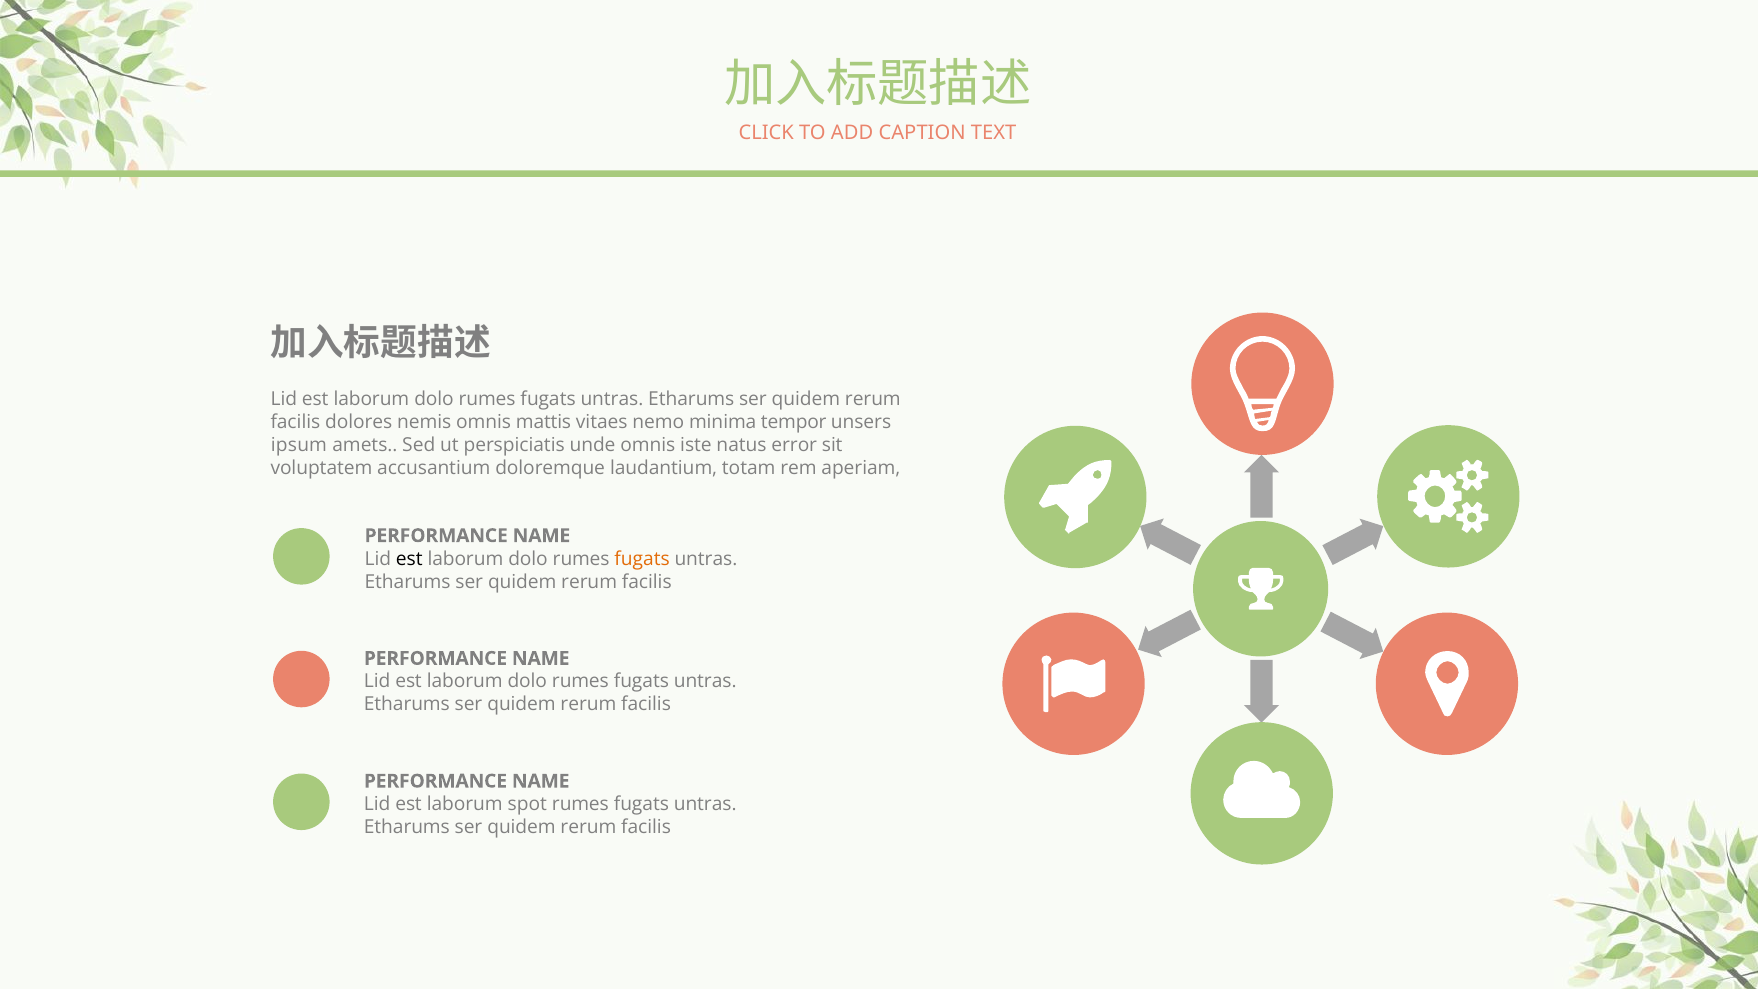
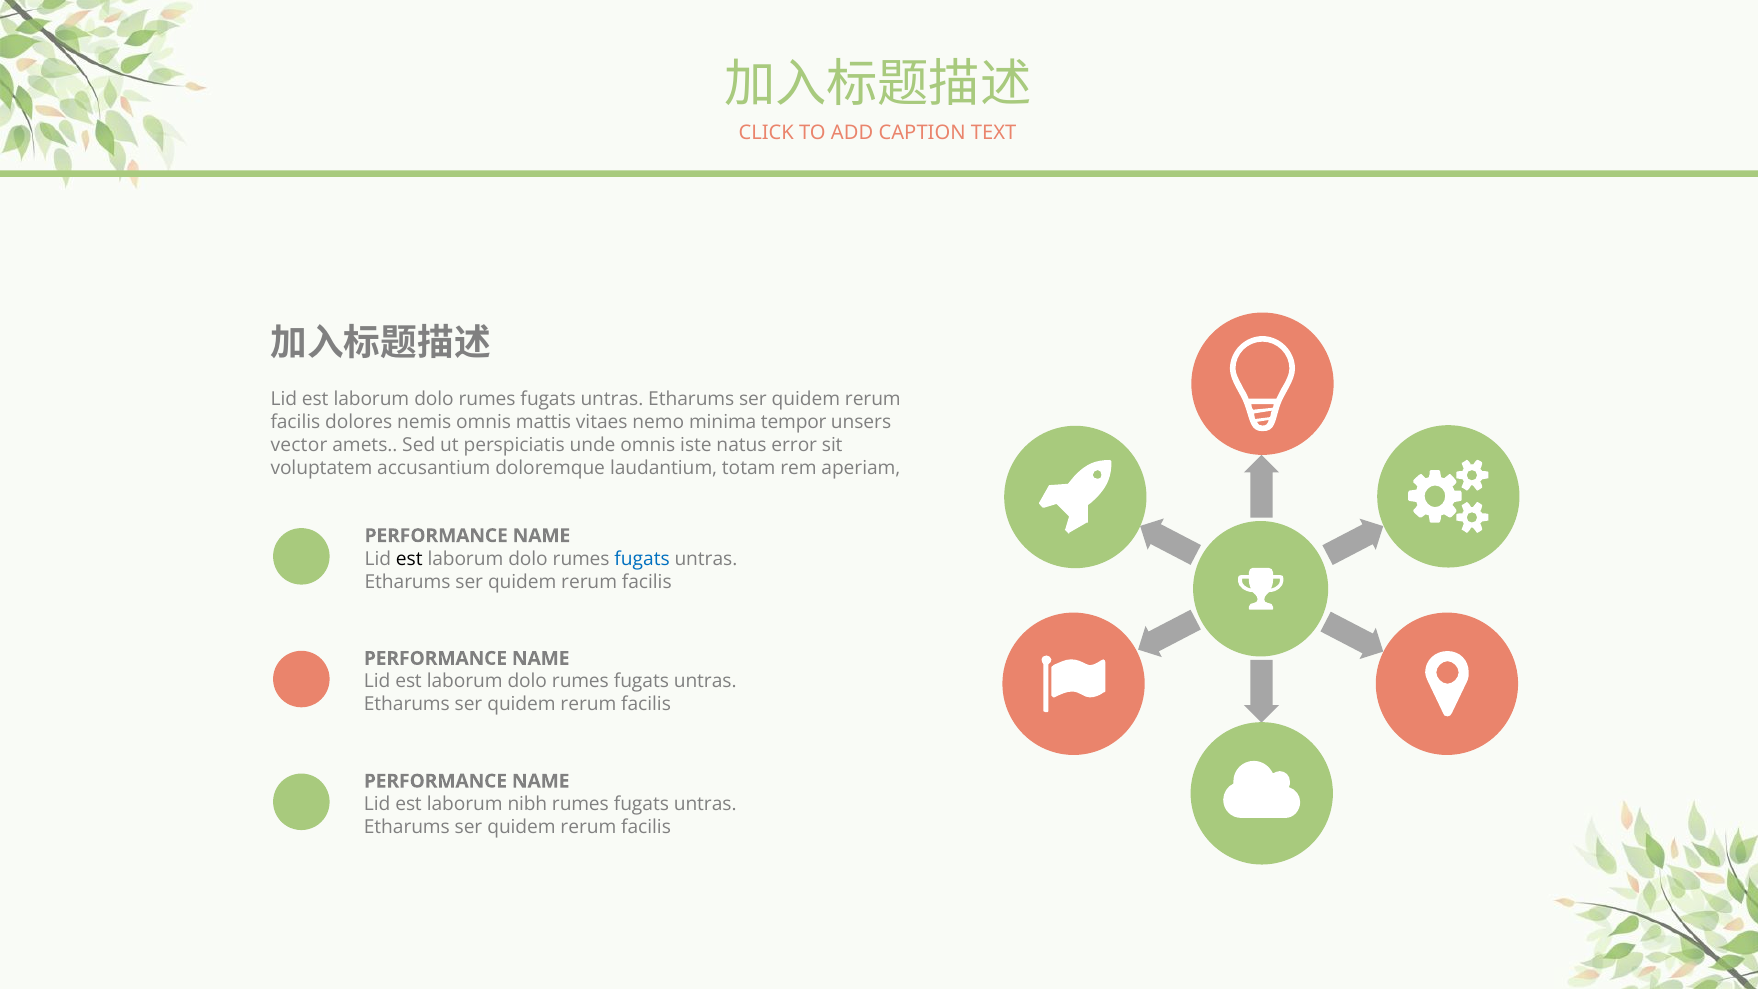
ipsum: ipsum -> vector
fugats at (642, 559) colour: orange -> blue
spot: spot -> nibh
